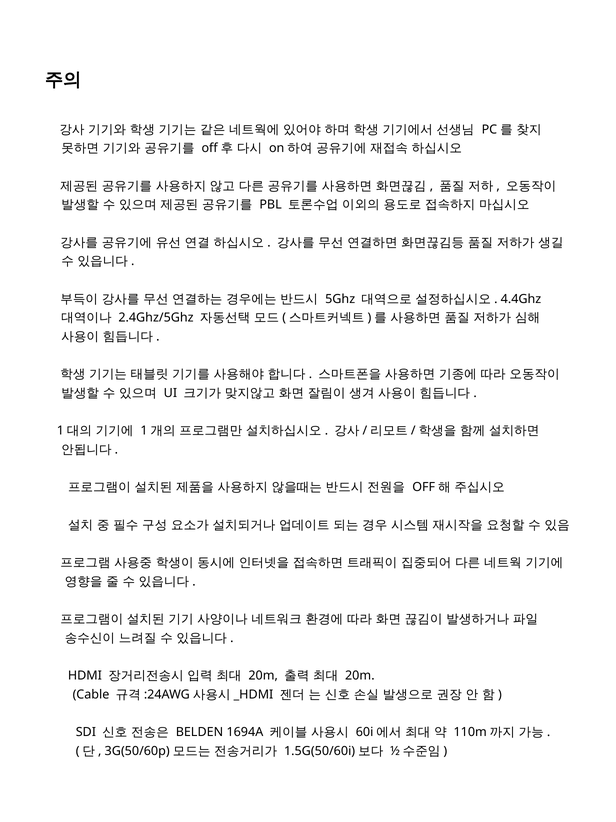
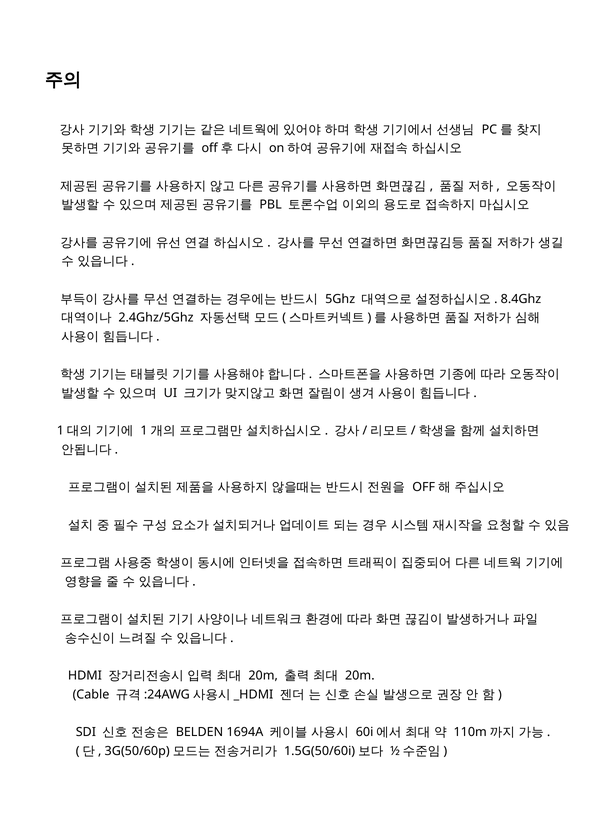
4.4Ghz: 4.4Ghz -> 8.4Ghz
